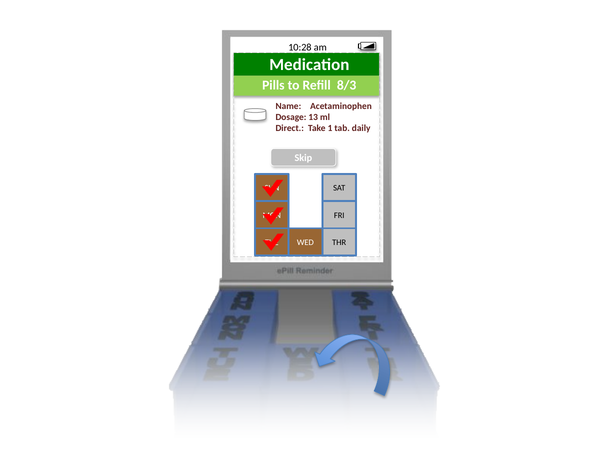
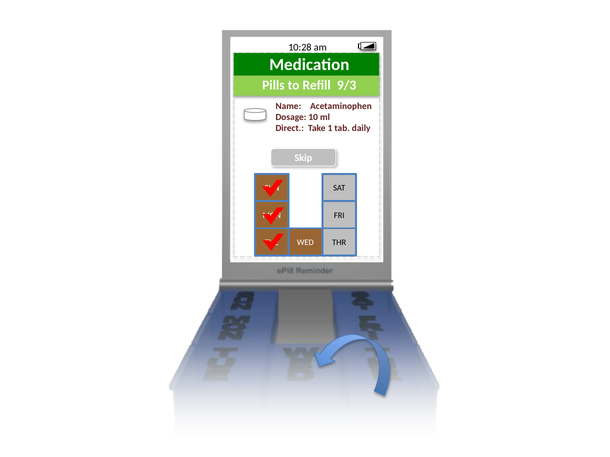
8/3: 8/3 -> 9/3
13: 13 -> 10
